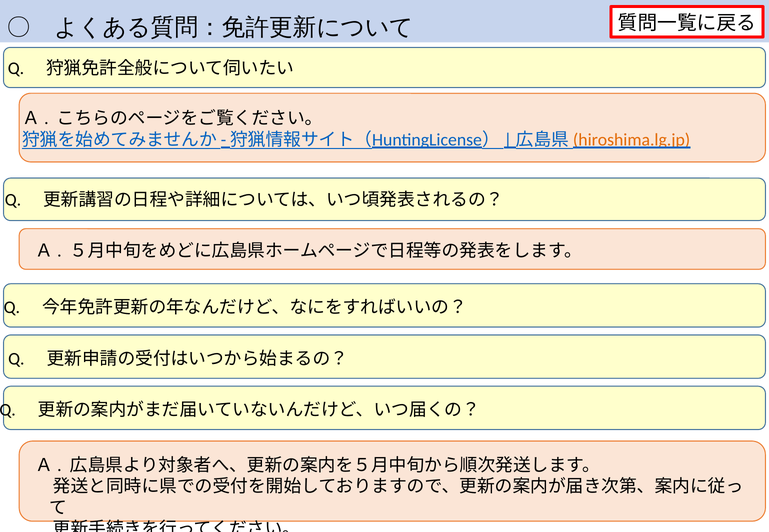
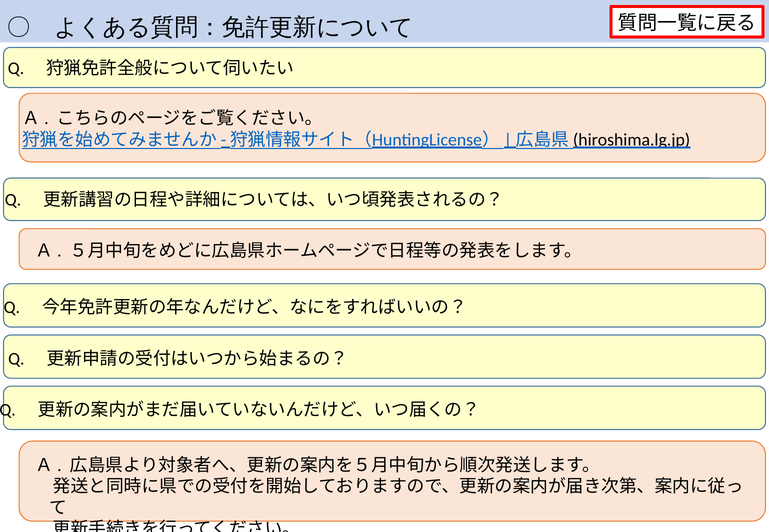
hiroshima.lg.jp colour: orange -> black
